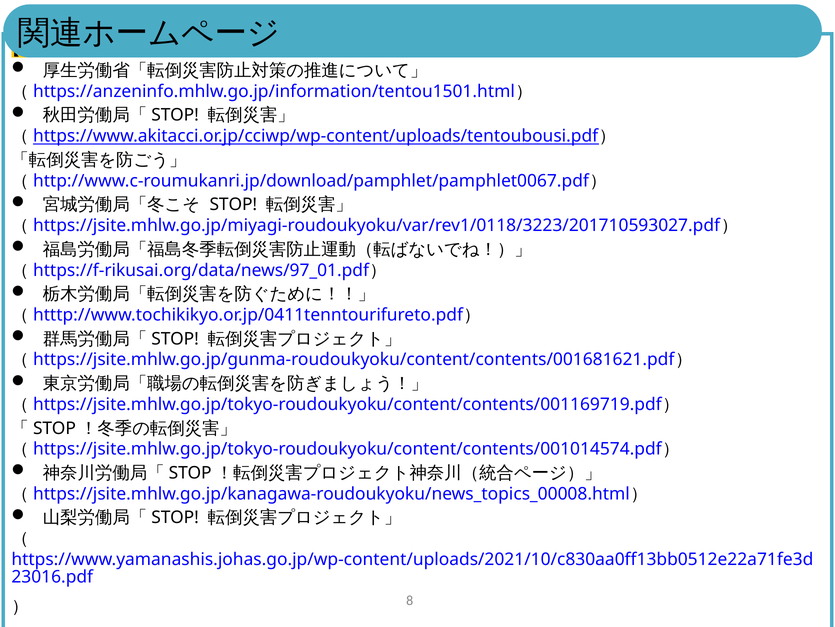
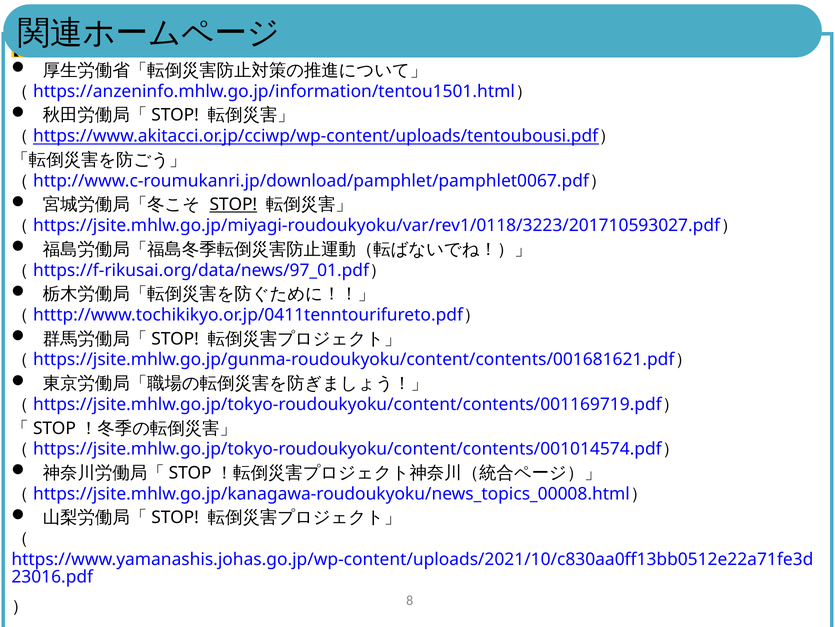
STOP underline: none -> present
